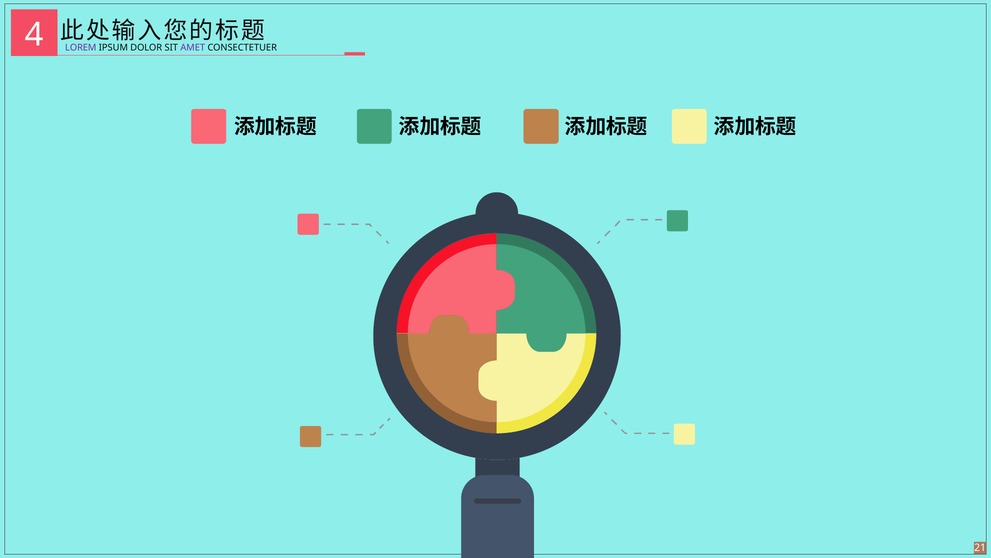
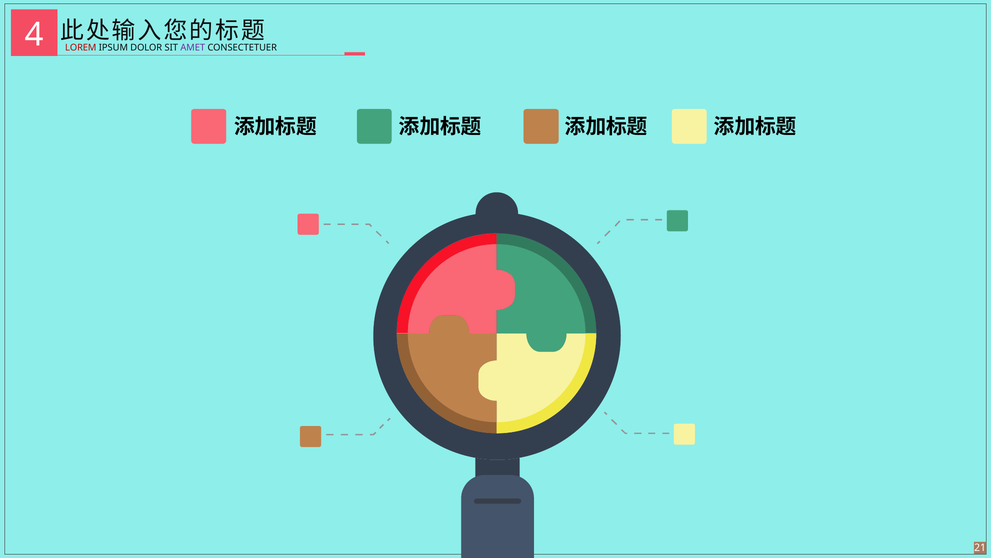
LOREM colour: purple -> red
